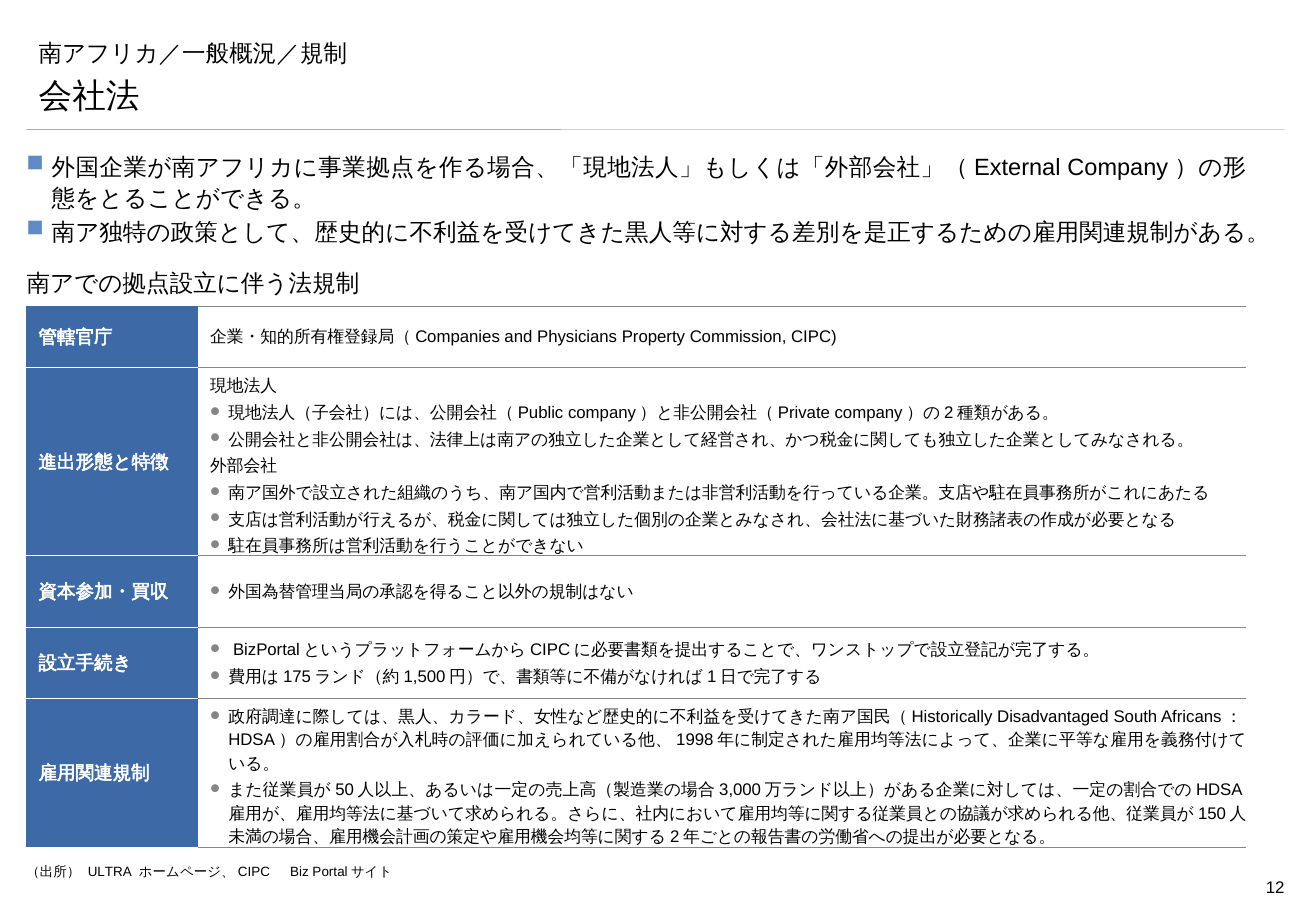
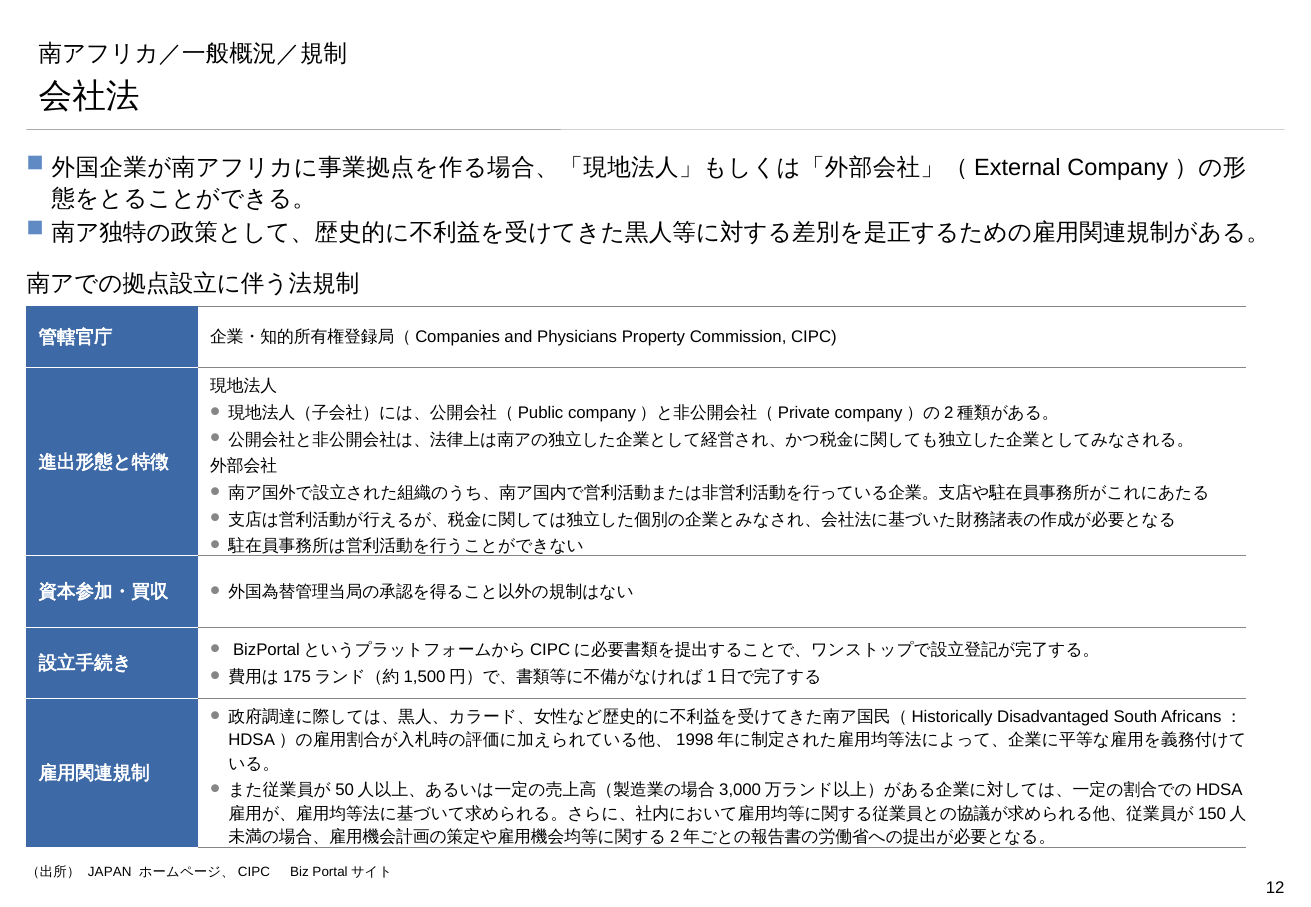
ULTRA: ULTRA -> JAPAN
